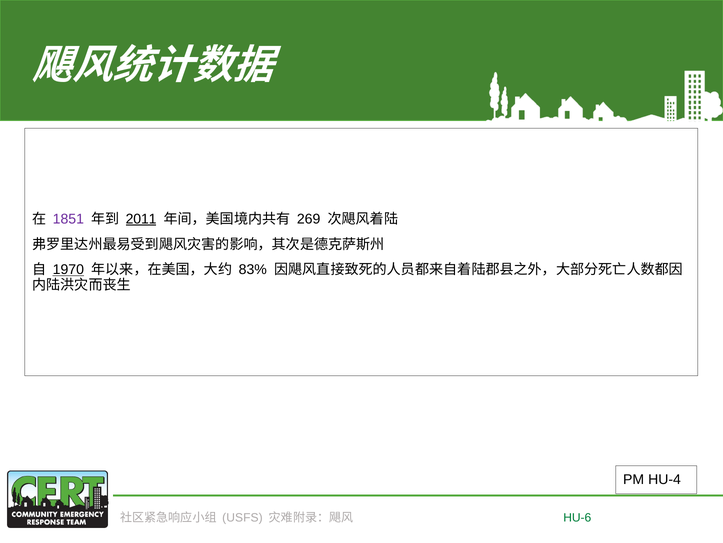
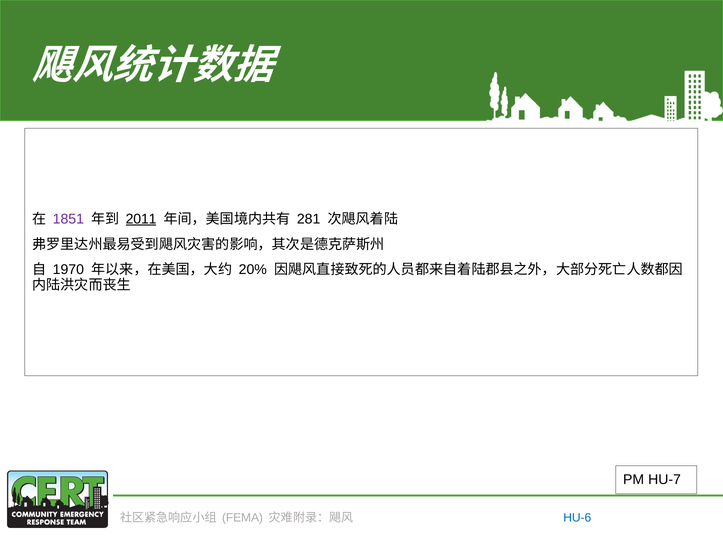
269: 269 -> 281
1970 underline: present -> none
83%: 83% -> 20%
HU-4: HU-4 -> HU-7
USFS: USFS -> FEMA
HU-6 colour: green -> blue
